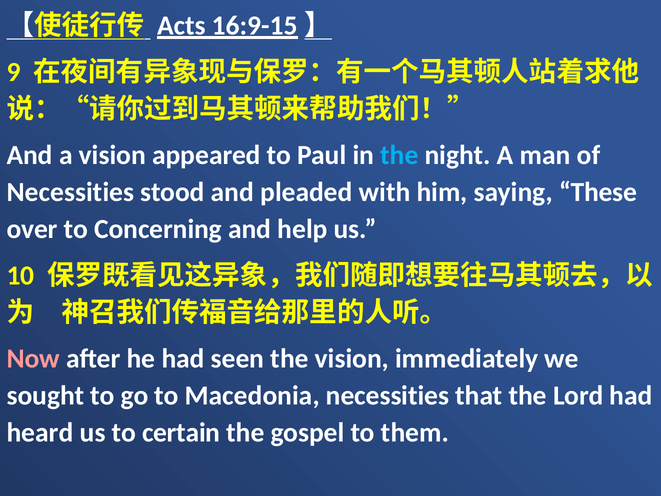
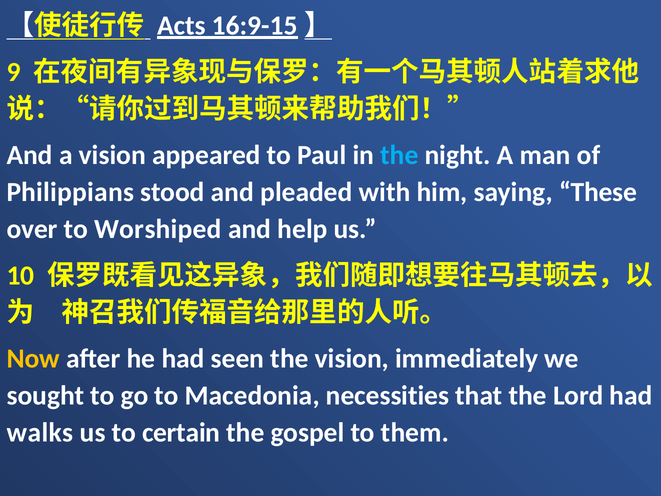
Necessities at (70, 192): Necessities -> Philippians
Concerning: Concerning -> Worshiped
Now colour: pink -> yellow
heard: heard -> walks
